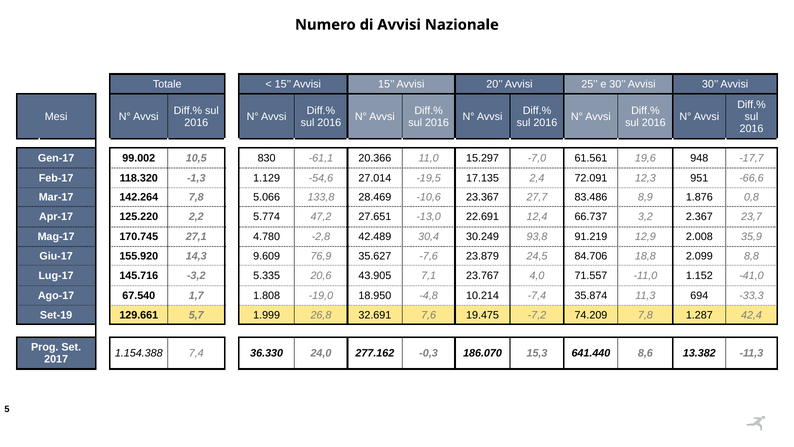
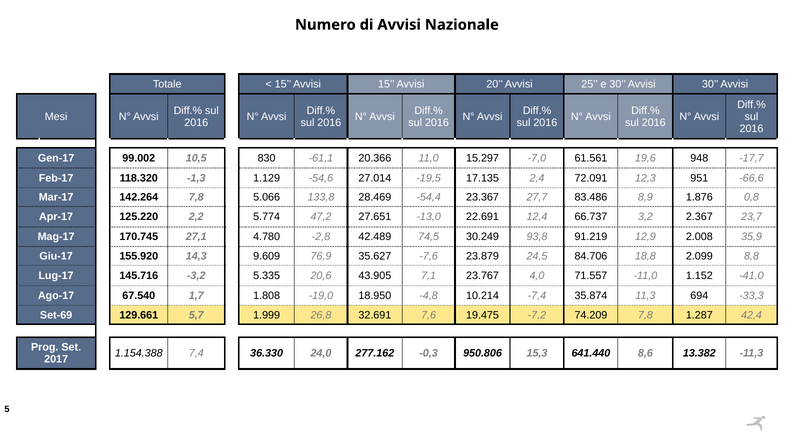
-10,6: -10,6 -> -54,4
30,4: 30,4 -> 74,5
Set-19: Set-19 -> Set-69
186.070: 186.070 -> 950.806
